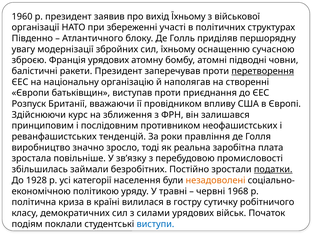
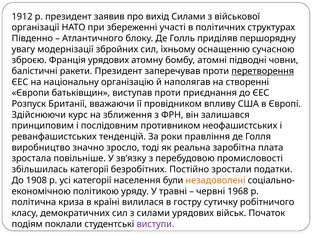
1960: 1960 -> 1912
вихід Їхньому: Їхньому -> Силами
збільшилась займали: займали -> категорії
податки underline: present -> none
1928: 1928 -> 1908
виступи colour: blue -> purple
